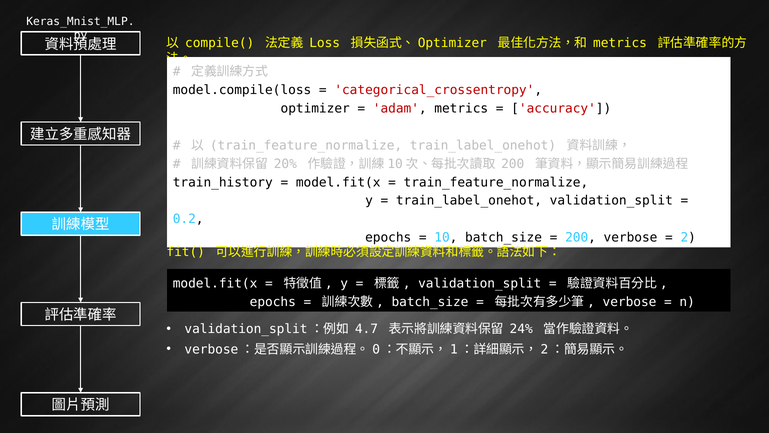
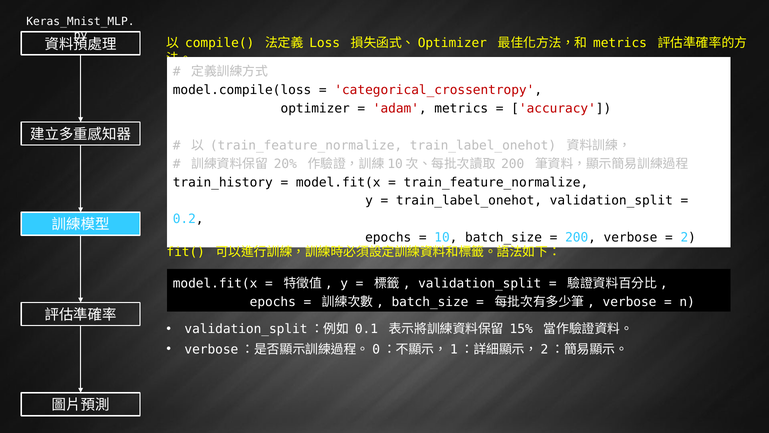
4.7: 4.7 -> 0.1
24%: 24% -> 15%
